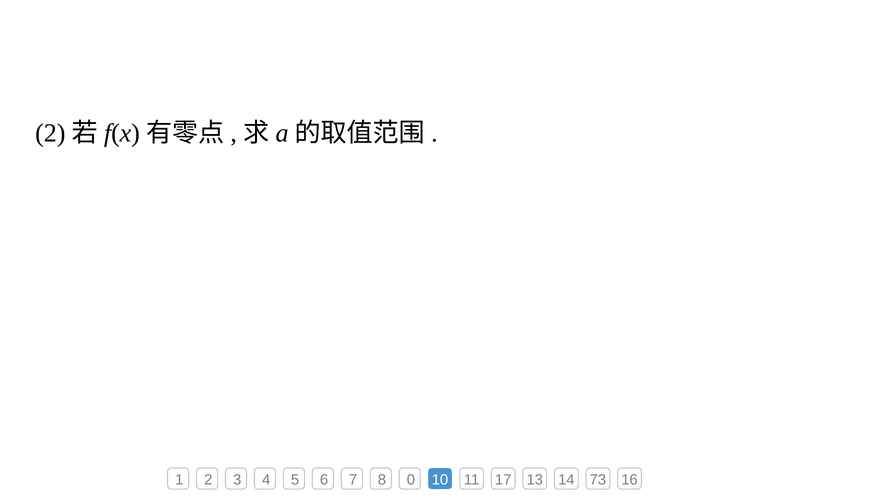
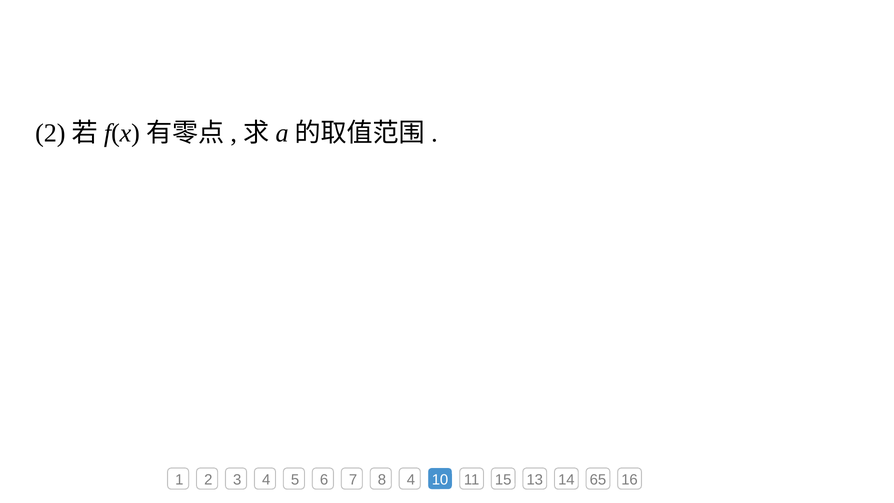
8 0: 0 -> 4
17: 17 -> 15
73: 73 -> 65
